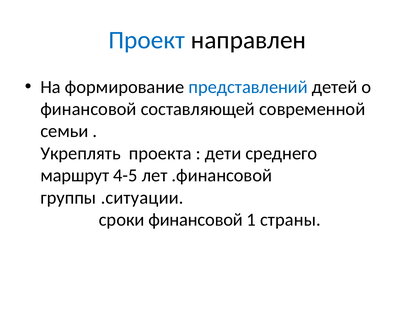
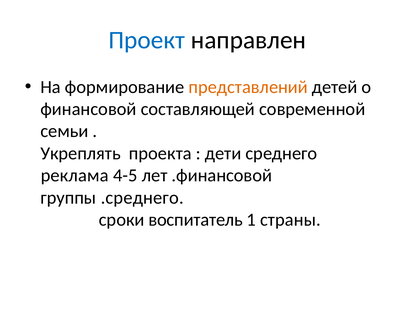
представлений colour: blue -> orange
маршрут: маршрут -> реклама
.ситуации: .ситуации -> .среднего
сроки финансовой: финансовой -> воспитатель
